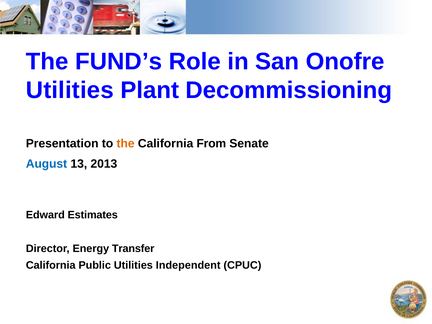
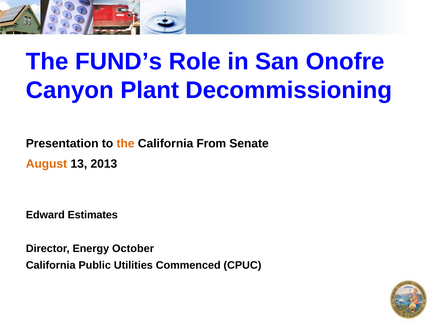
Utilities at (70, 90): Utilities -> Canyon
August colour: blue -> orange
Transfer: Transfer -> October
Independent: Independent -> Commenced
